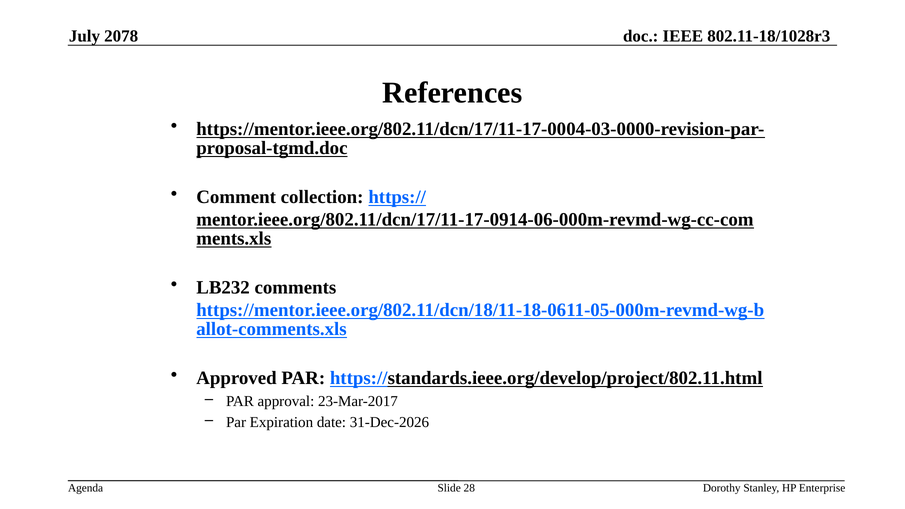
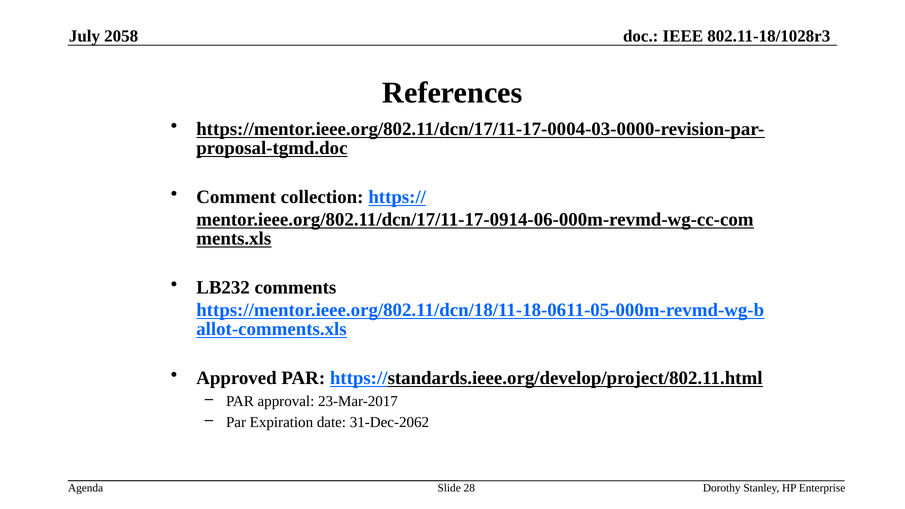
2078: 2078 -> 2058
31-Dec-2026: 31-Dec-2026 -> 31-Dec-2062
